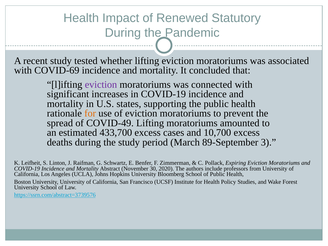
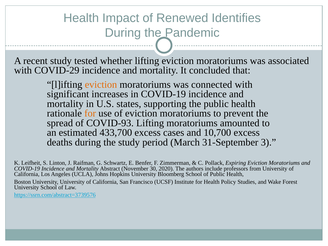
Statutory: Statutory -> Identifies
COVID-69: COVID-69 -> COVID-29
eviction at (101, 85) colour: purple -> orange
COVID-49: COVID-49 -> COVID-93
89-September: 89-September -> 31-September
